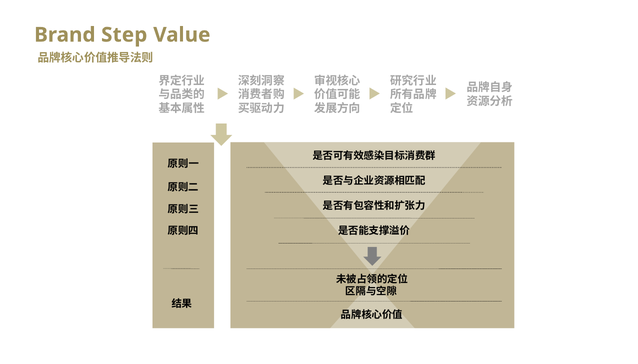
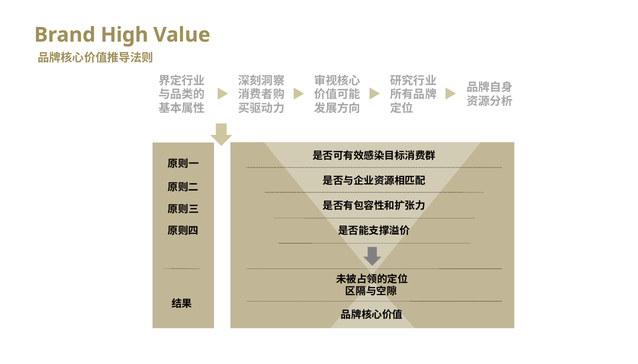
Step: Step -> High
